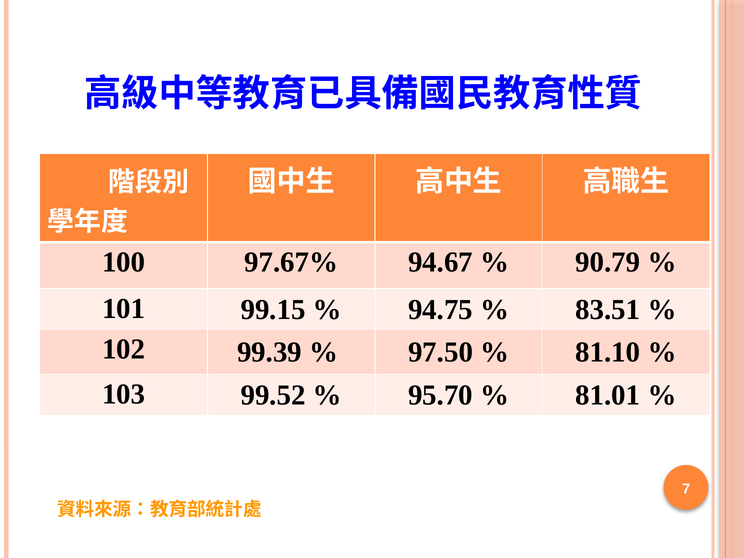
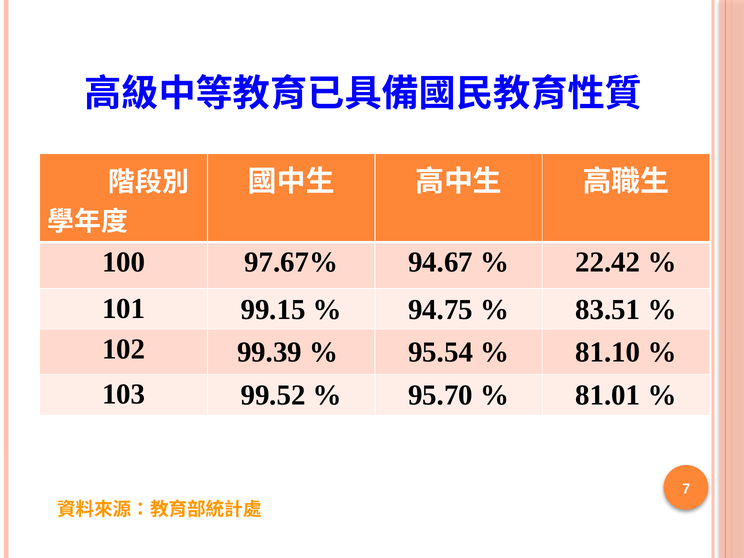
90.79: 90.79 -> 22.42
97.50: 97.50 -> 95.54
